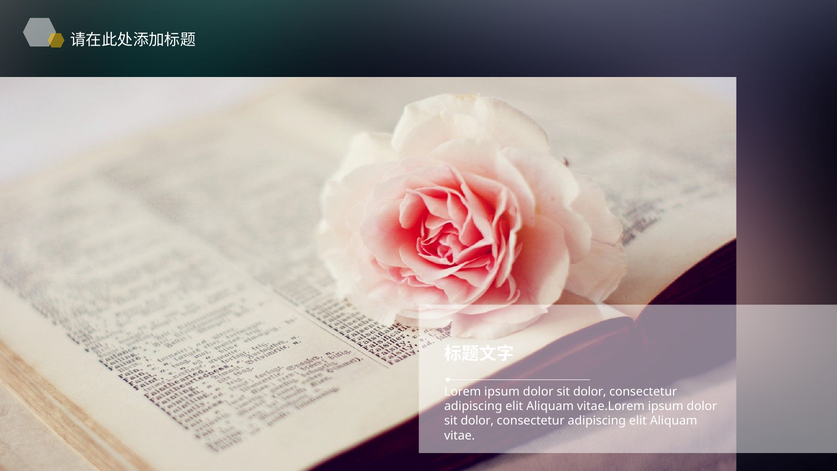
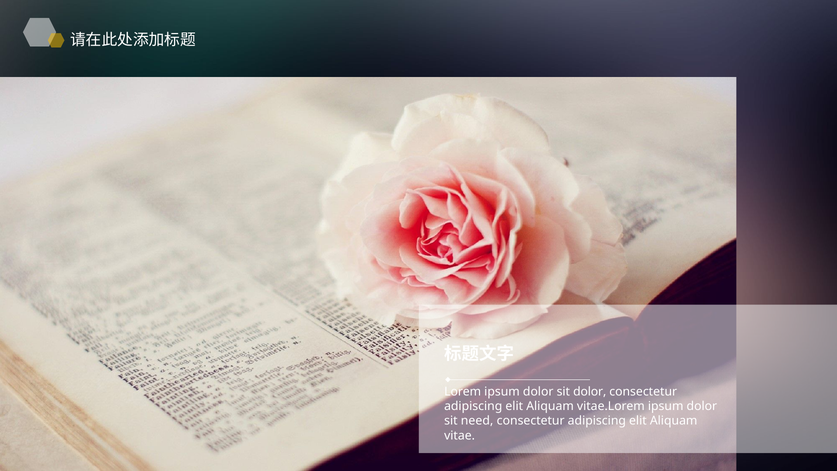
dolor at (477, 421): dolor -> need
